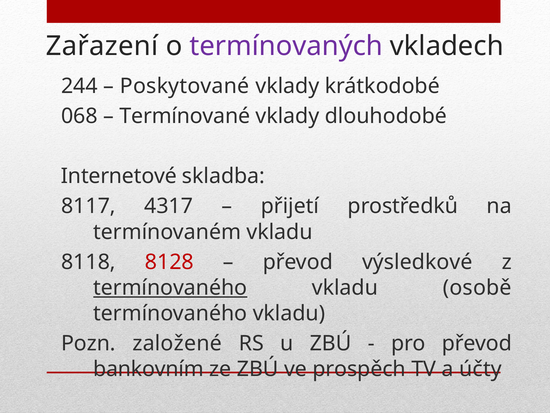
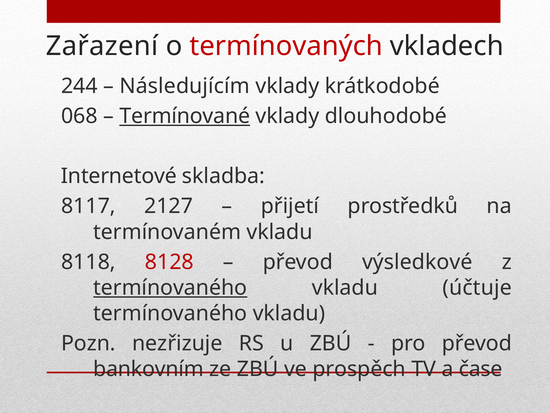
termínovaných colour: purple -> red
Poskytované: Poskytované -> Následujícím
Termínované underline: none -> present
4317: 4317 -> 2127
osobě: osobě -> účtuje
založené: založené -> nezřizuje
účty: účty -> čase
